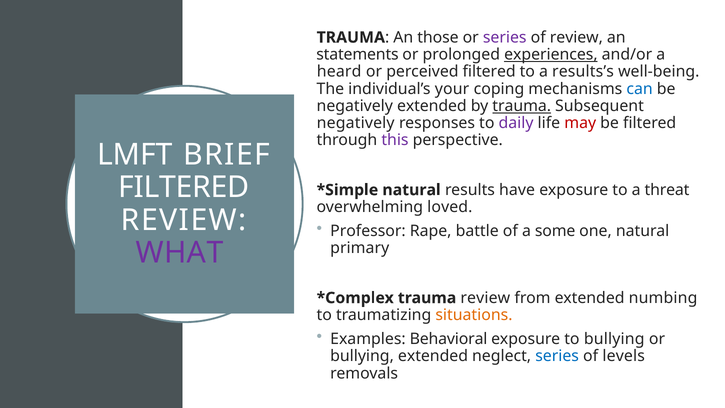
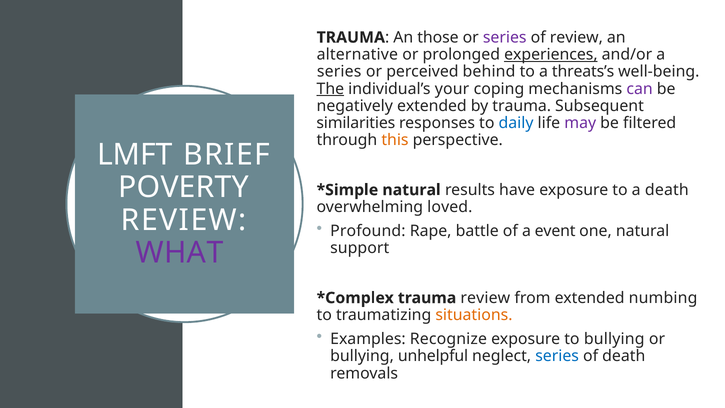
statements: statements -> alternative
heard at (339, 72): heard -> series
perceived filtered: filtered -> behind
results’s: results’s -> threats’s
The underline: none -> present
can colour: blue -> purple
trauma at (522, 106) underline: present -> none
negatively at (356, 123): negatively -> similarities
daily colour: purple -> blue
may colour: red -> purple
this colour: purple -> orange
FILTERED at (184, 187): FILTERED -> POVERTY
a threat: threat -> death
Professor: Professor -> Profound
some: some -> event
primary: primary -> support
Behavioral: Behavioral -> Recognize
bullying extended: extended -> unhelpful
of levels: levels -> death
